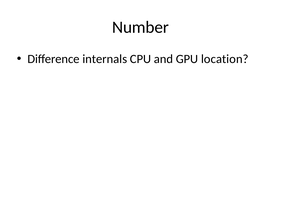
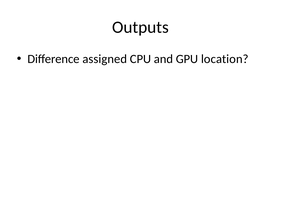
Number: Number -> Outputs
internals: internals -> assigned
